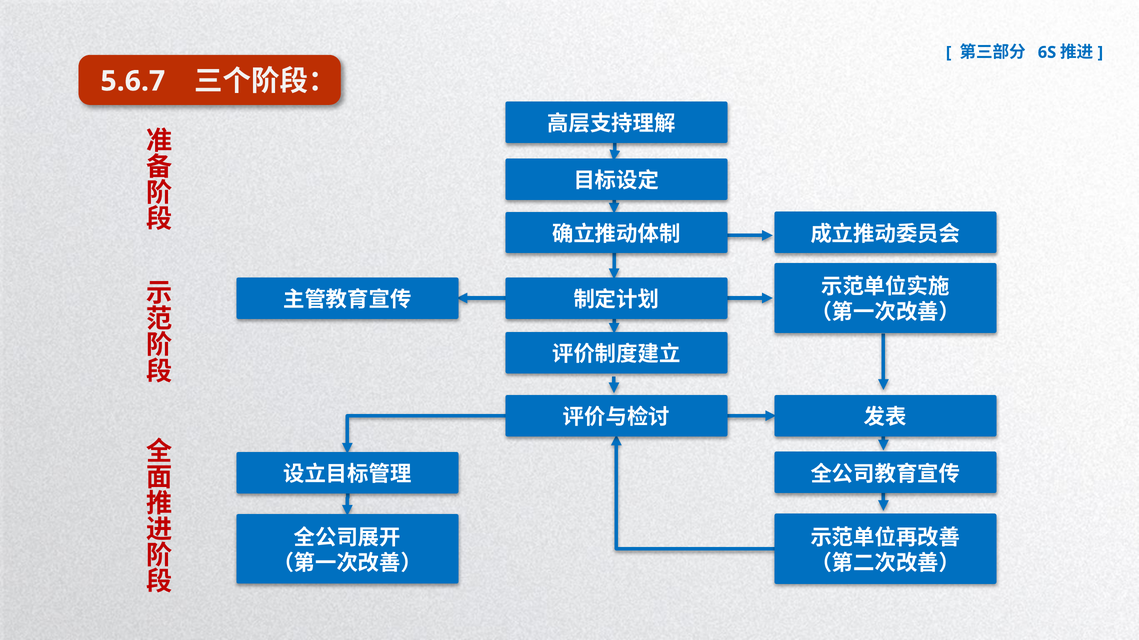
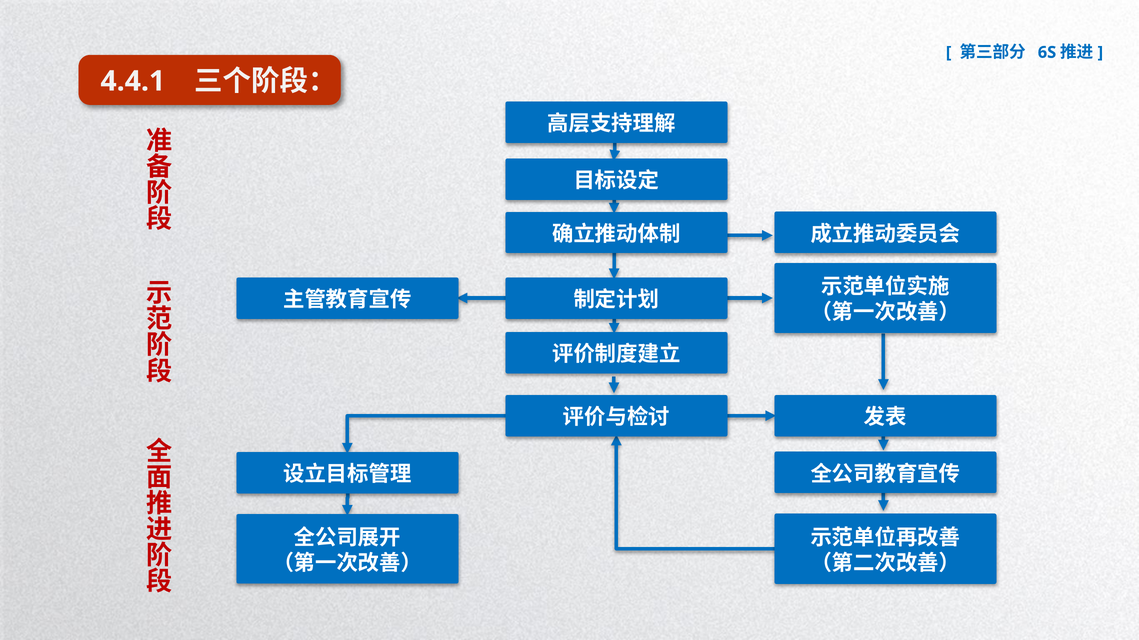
5.6.7: 5.6.7 -> 4.4.1
